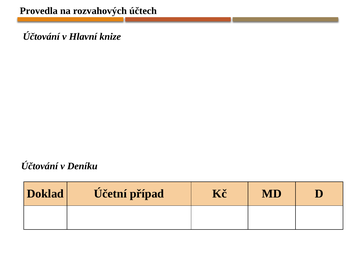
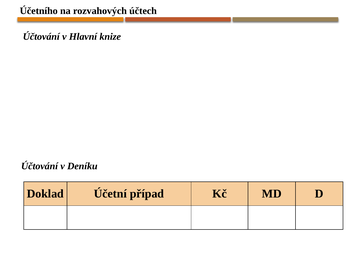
Provedla: Provedla -> Účetního
